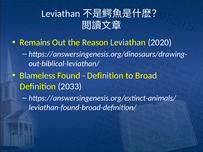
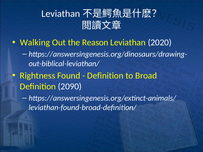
Remains: Remains -> Walking
Blameless: Blameless -> Rightness
2033: 2033 -> 2090
